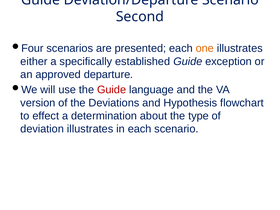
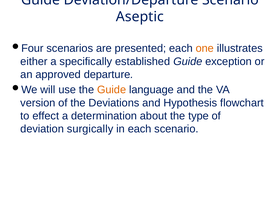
Second: Second -> Aseptic
Guide at (112, 90) colour: red -> orange
deviation illustrates: illustrates -> surgically
